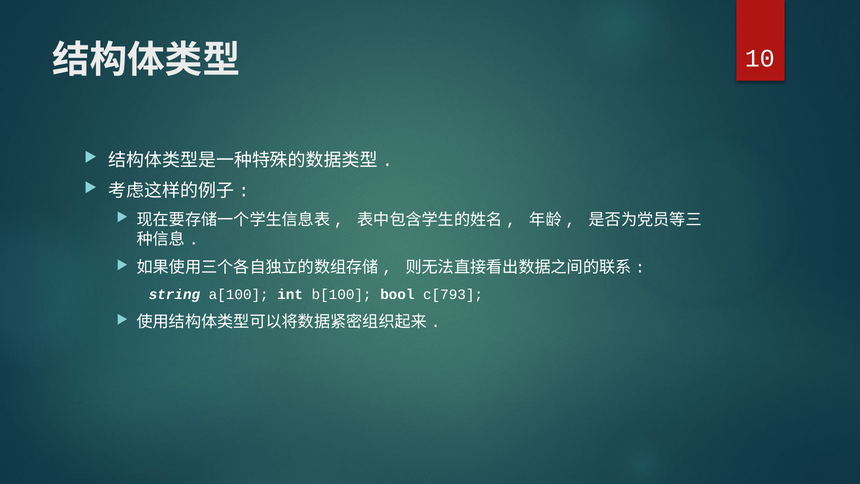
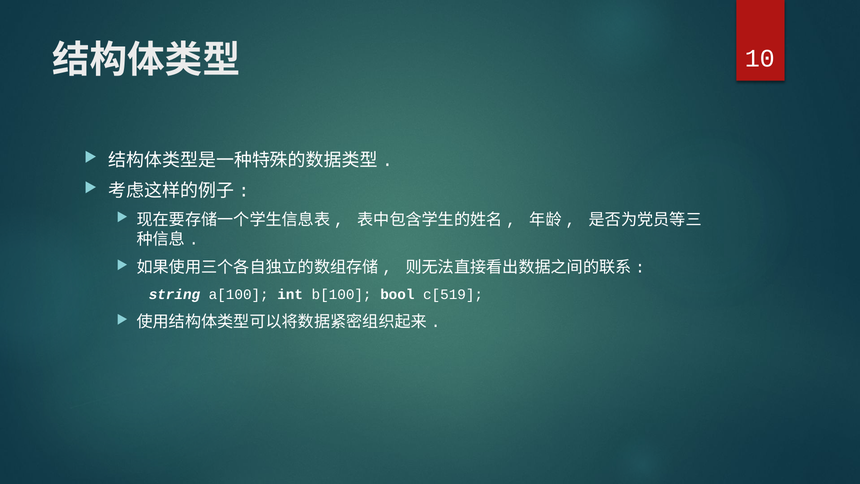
c[793: c[793 -> c[519
